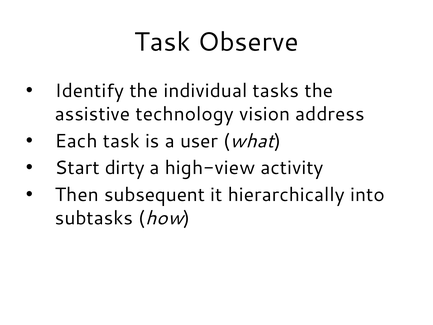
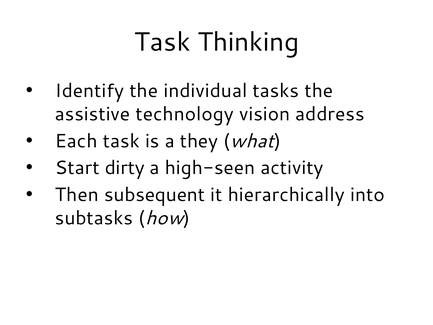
Observe: Observe -> Thinking
user: user -> they
high-view: high-view -> high-seen
